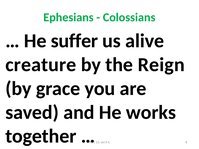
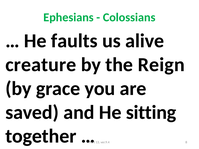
suffer: suffer -> faults
works: works -> sitting
